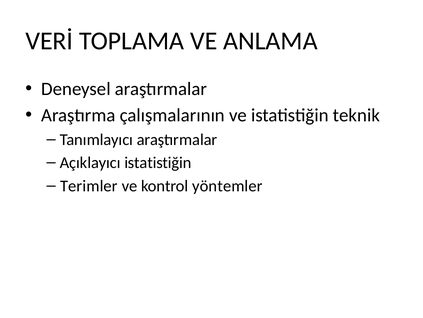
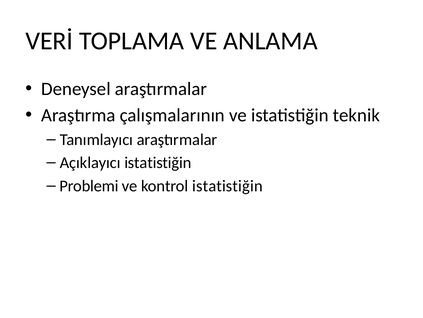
Terimler: Terimler -> Problemi
kontrol yöntemler: yöntemler -> istatistiğin
